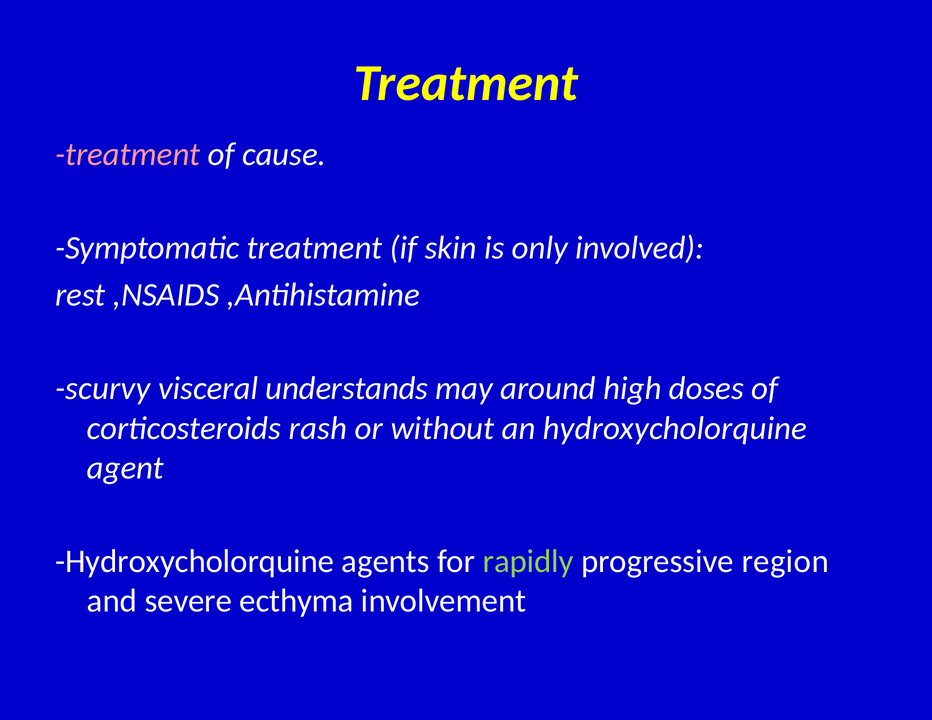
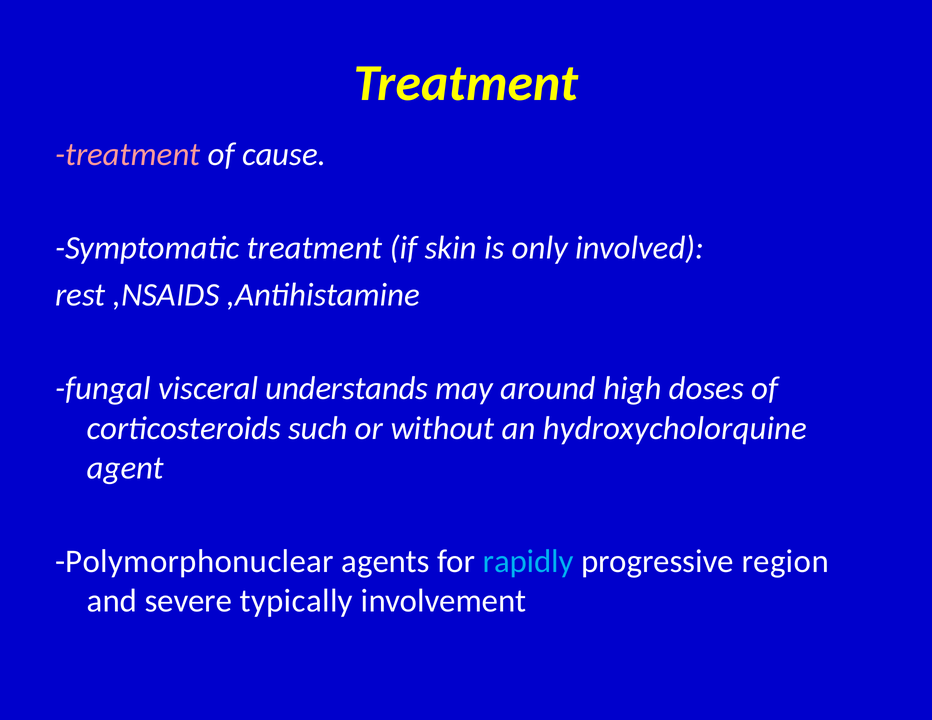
scurvy: scurvy -> fungal
rash: rash -> such
Hydroxycholorquine at (195, 562): Hydroxycholorquine -> Polymorphonuclear
rapidly colour: light green -> light blue
ecthyma: ecthyma -> typically
